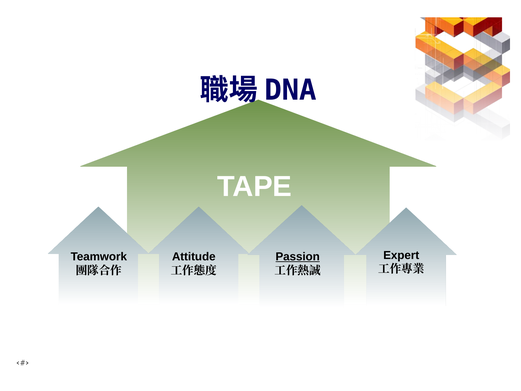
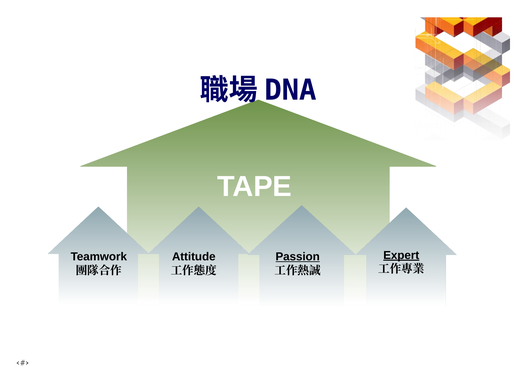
Expert underline: none -> present
